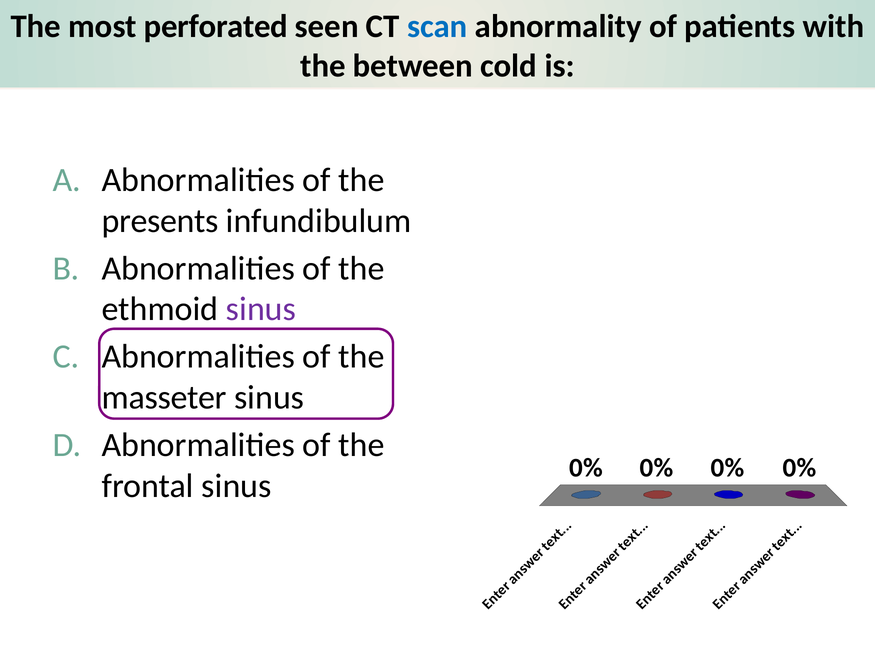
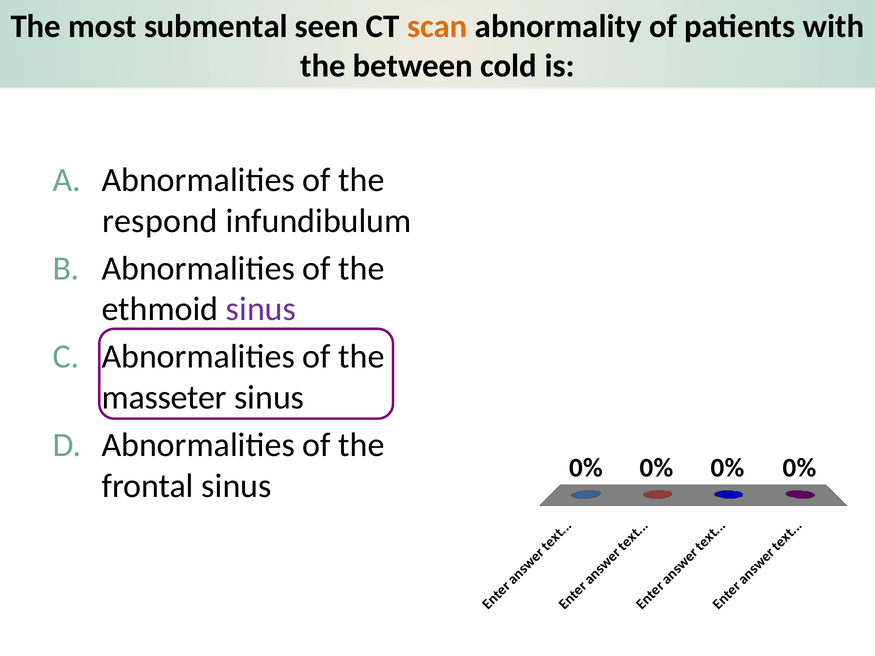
perforated: perforated -> submental
scan colour: blue -> orange
presents: presents -> respond
